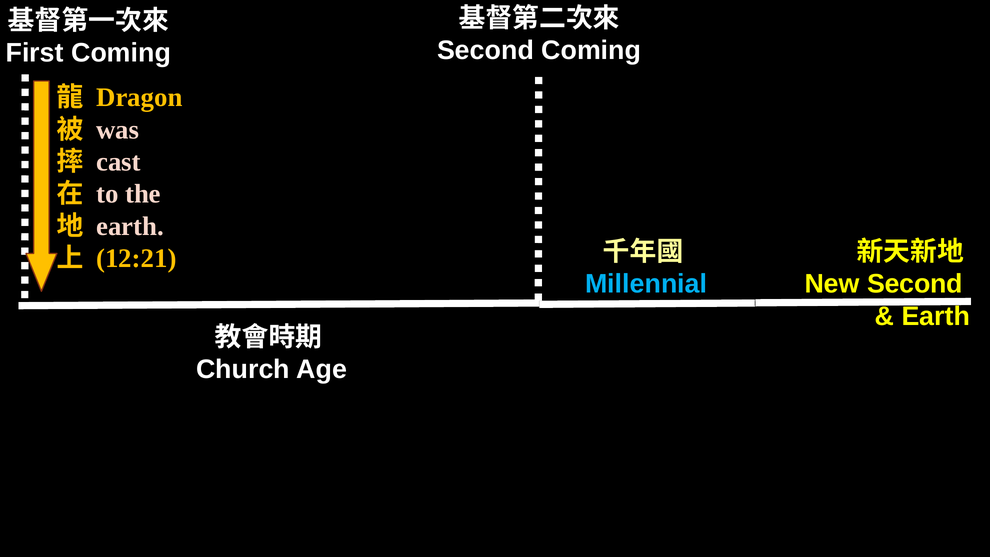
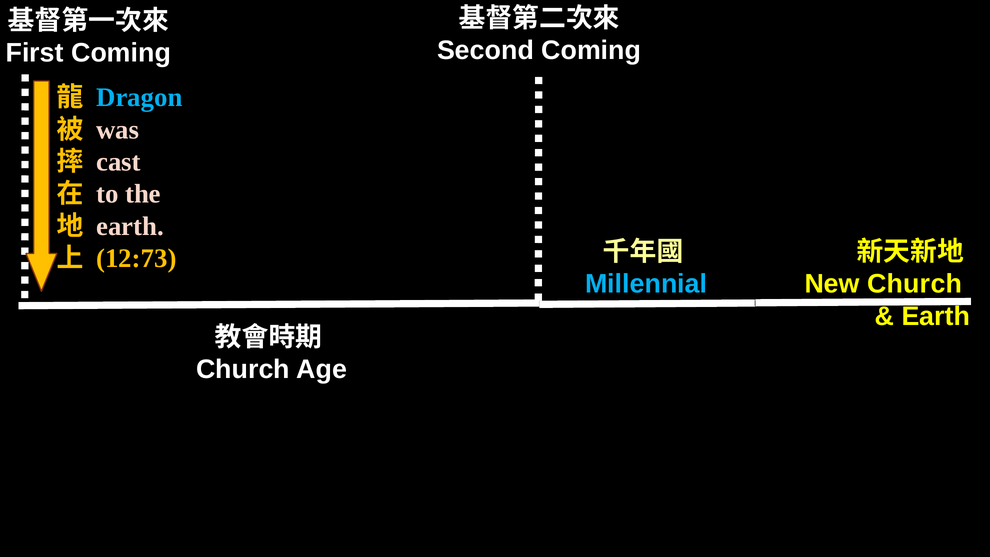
Dragon colour: yellow -> light blue
12:21: 12:21 -> 12:73
New Second: Second -> Church
